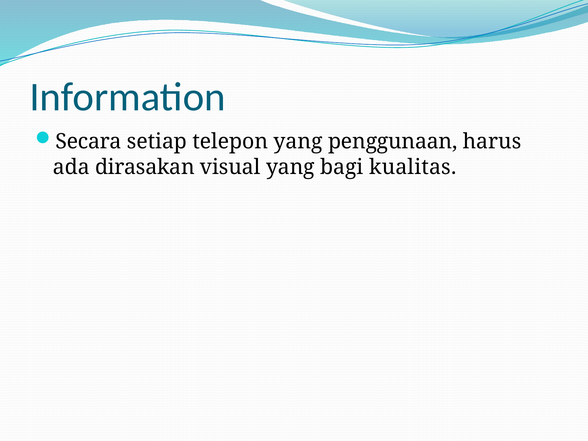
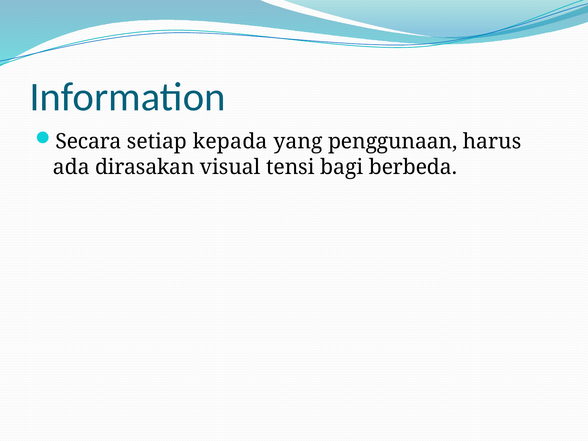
telepon: telepon -> kepada
visual yang: yang -> tensi
kualitas: kualitas -> berbeda
